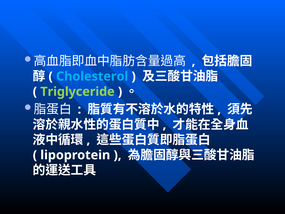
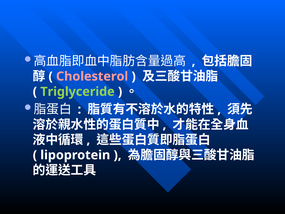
Cholesterol colour: light blue -> pink
